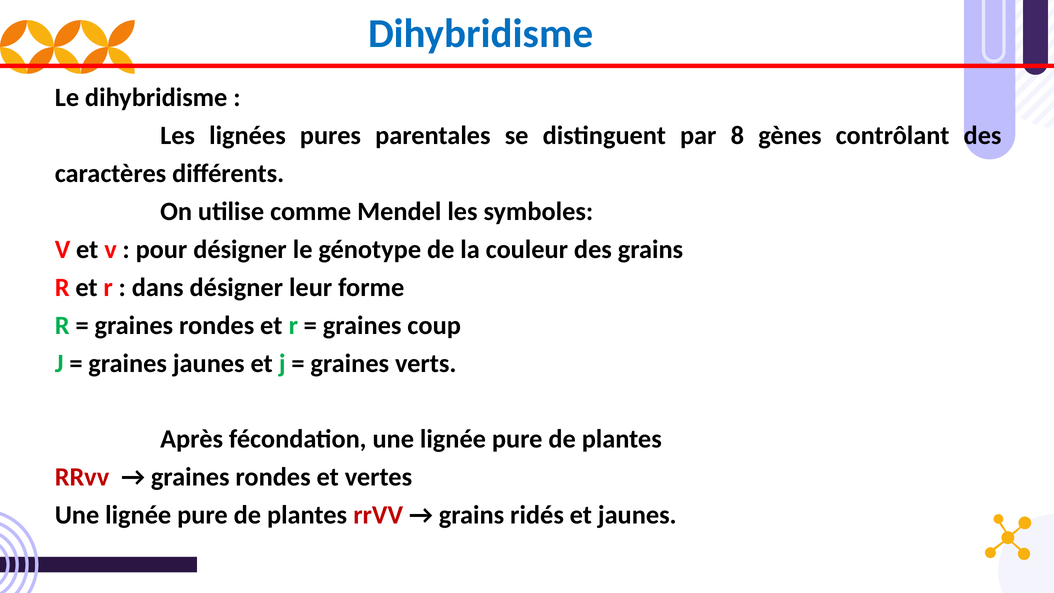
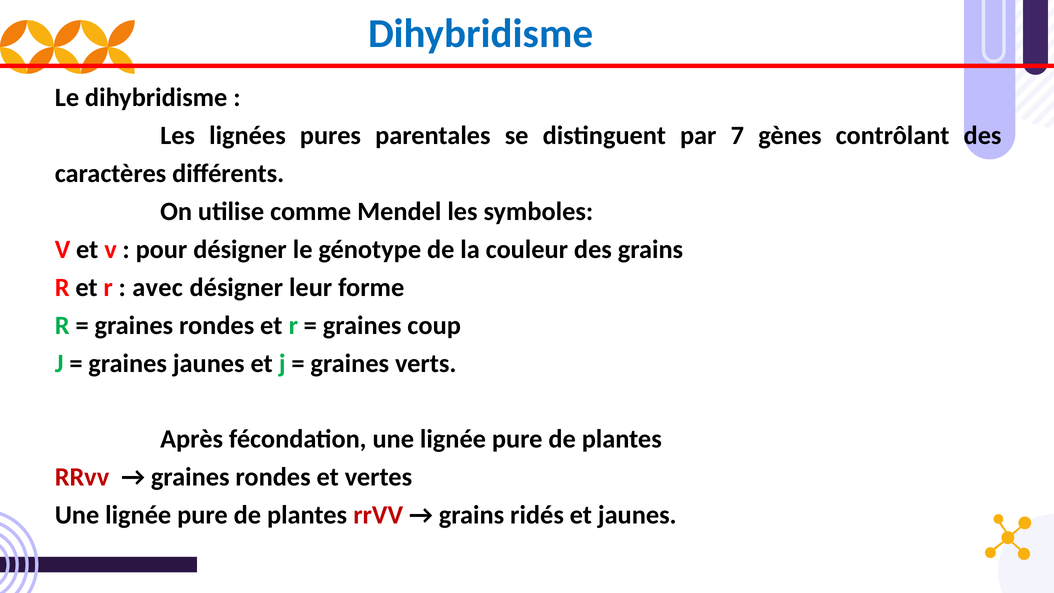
8: 8 -> 7
dans: dans -> avec
